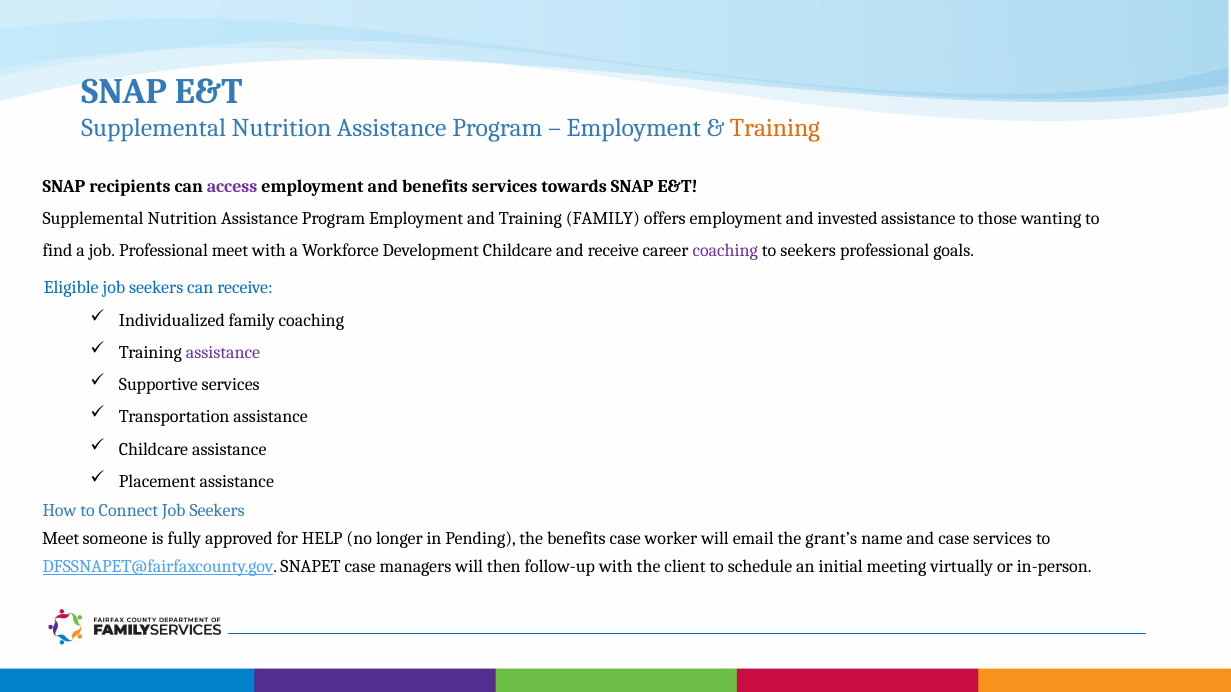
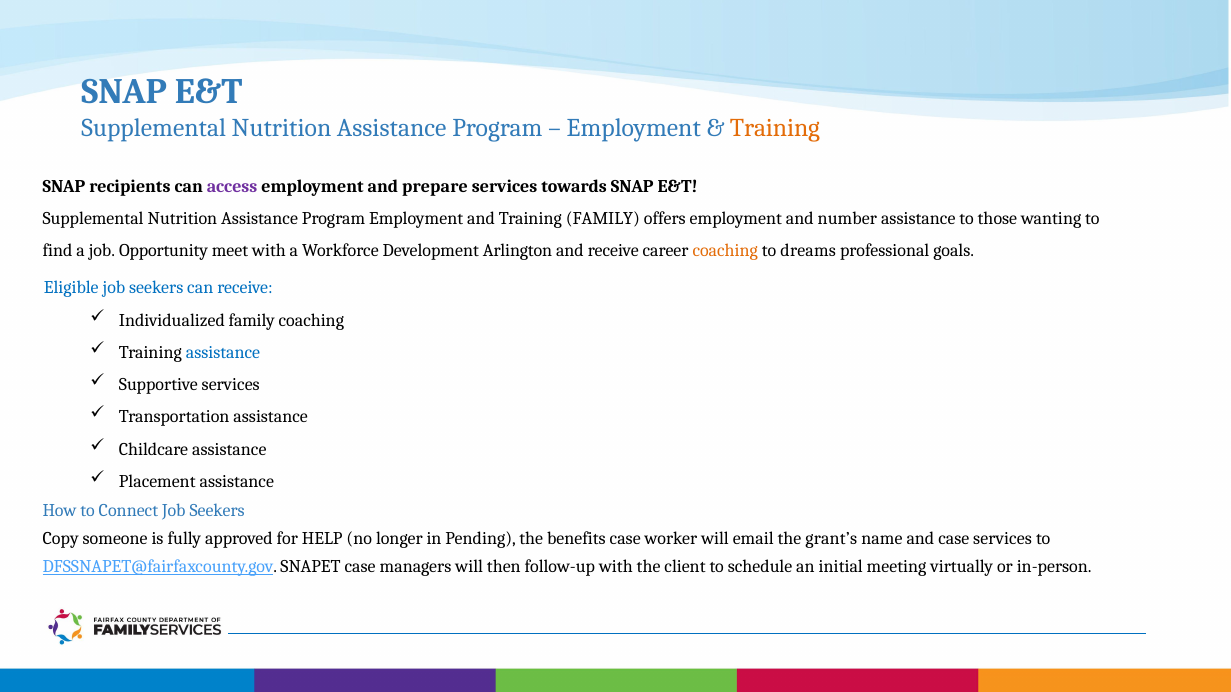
and benefits: benefits -> prepare
invested: invested -> number
job Professional: Professional -> Opportunity
Development Childcare: Childcare -> Arlington
coaching at (725, 251) colour: purple -> orange
to seekers: seekers -> dreams
assistance at (223, 353) colour: purple -> blue
Meet at (61, 539): Meet -> Copy
